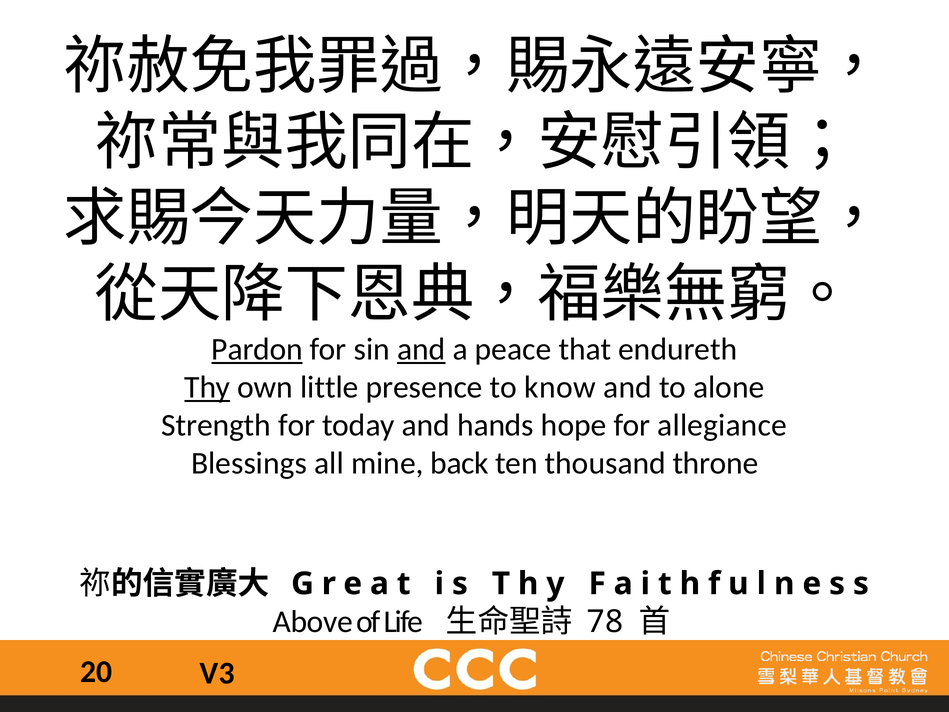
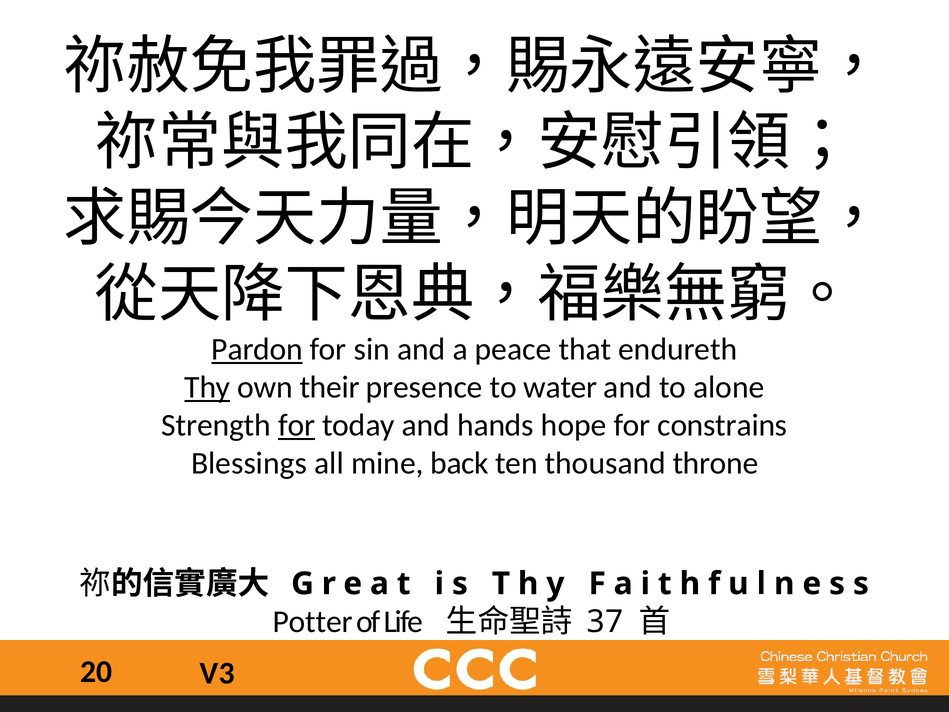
and at (421, 349) underline: present -> none
little: little -> their
know: know -> water
for at (297, 425) underline: none -> present
allegiance: allegiance -> constrains
Above: Above -> Potter
78: 78 -> 37
